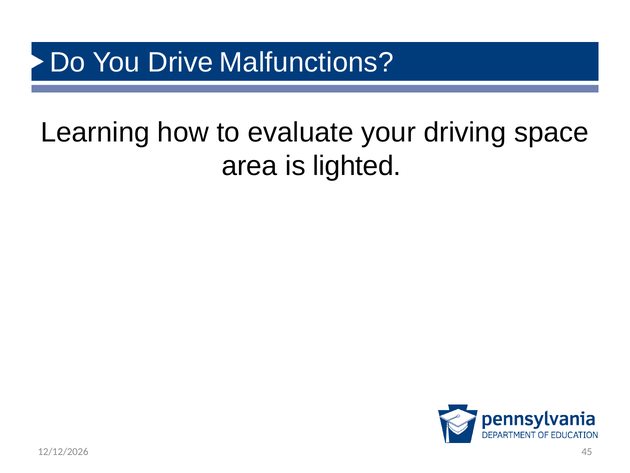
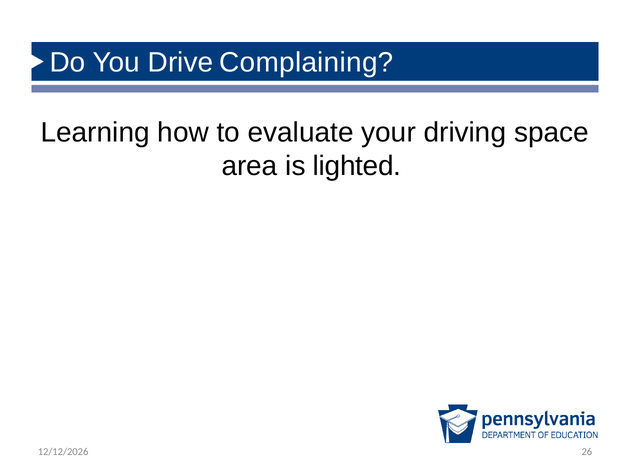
Malfunctions: Malfunctions -> Complaining
45: 45 -> 26
